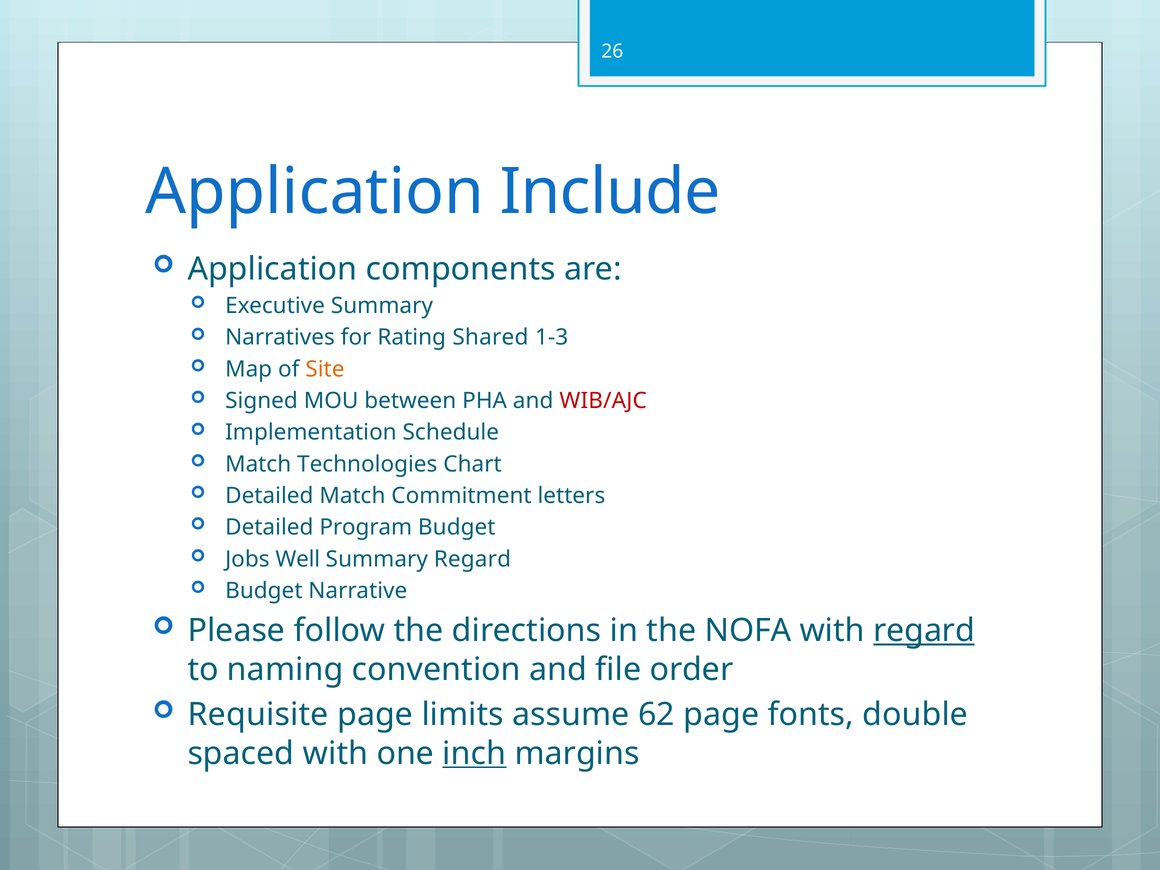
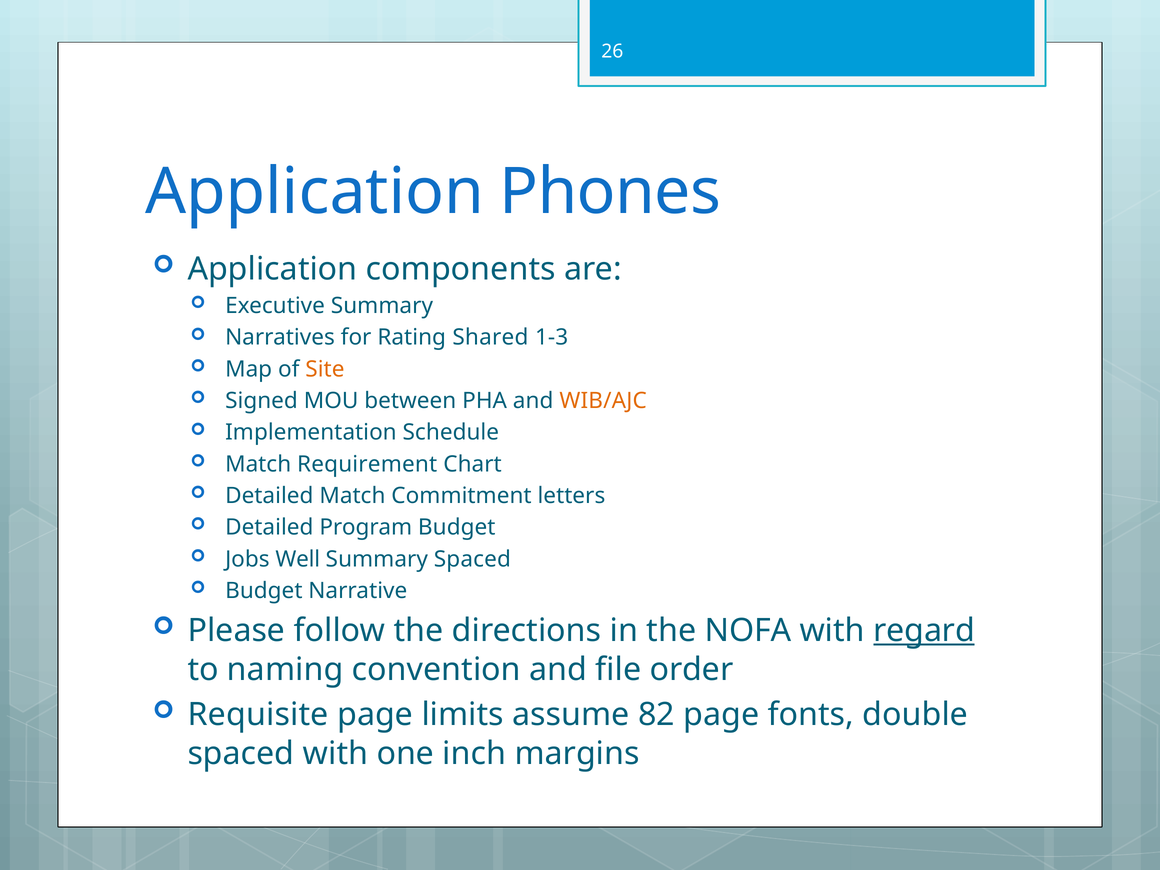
Include: Include -> Phones
WIB/AJC colour: red -> orange
Technologies: Technologies -> Requirement
Summary Regard: Regard -> Spaced
62: 62 -> 82
inch underline: present -> none
